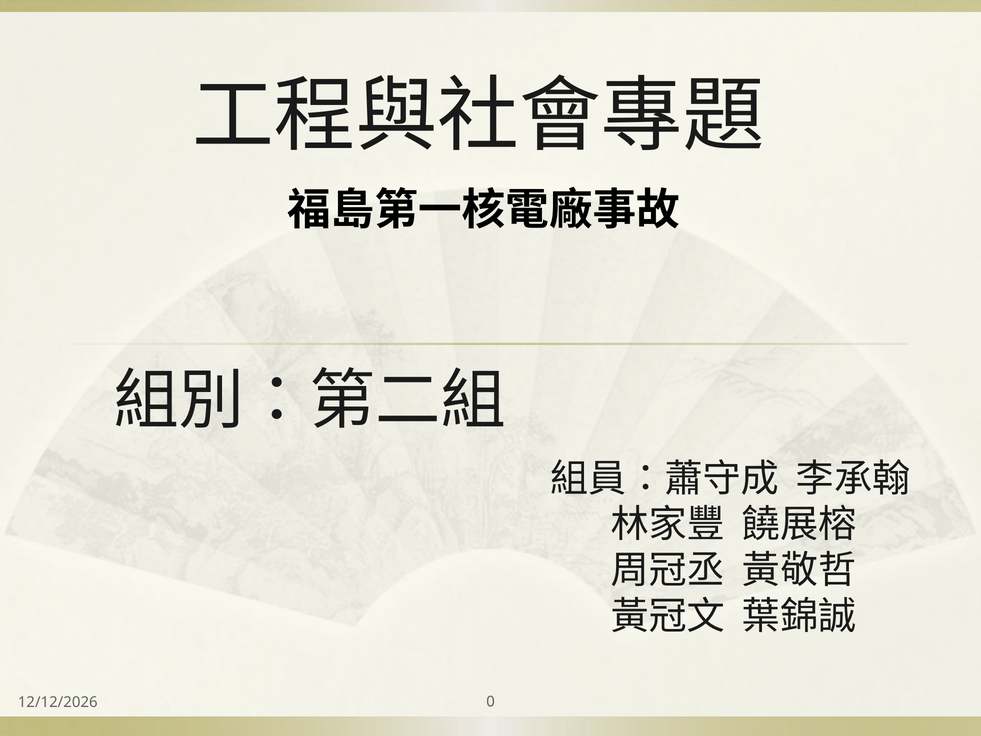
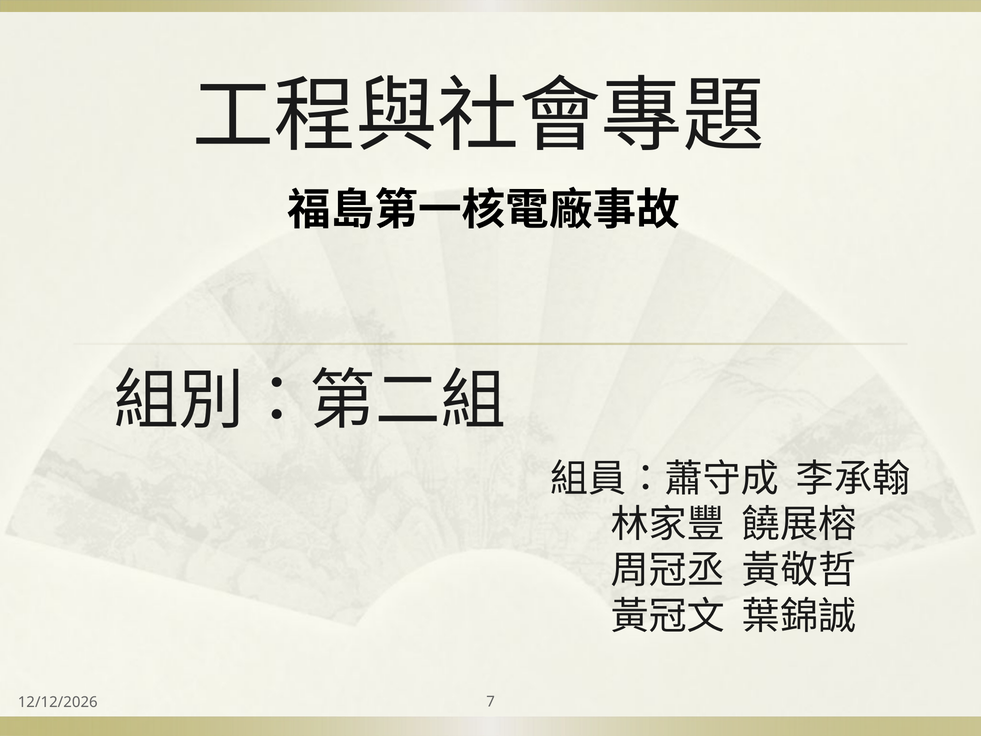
0: 0 -> 7
